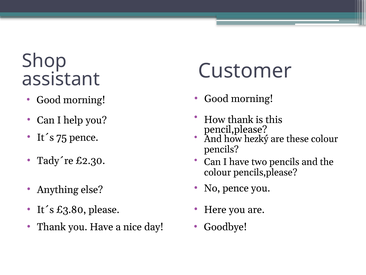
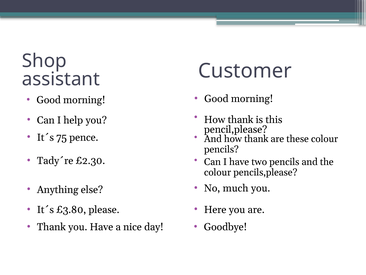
And how hezký: hezký -> thank
No pence: pence -> much
